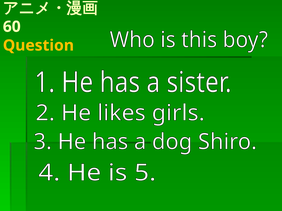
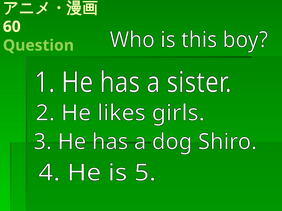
Question colour: yellow -> light green
